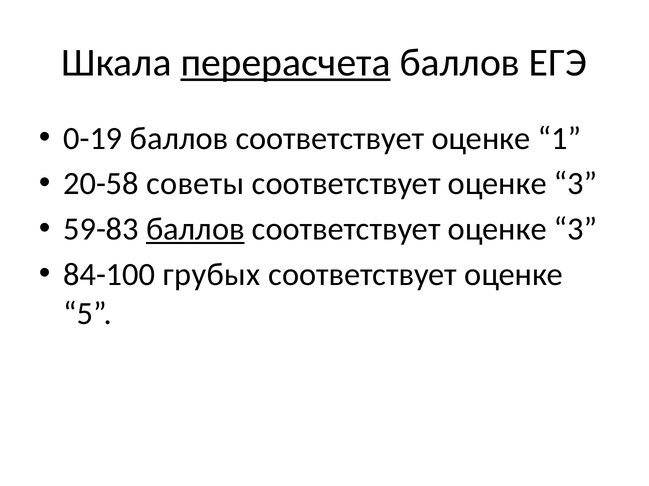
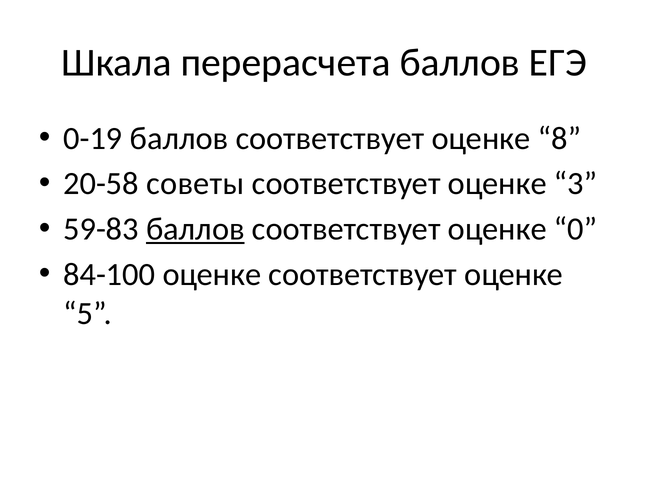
перерасчета underline: present -> none
1: 1 -> 8
3 at (576, 229): 3 -> 0
84-100 грубых: грубых -> оценке
